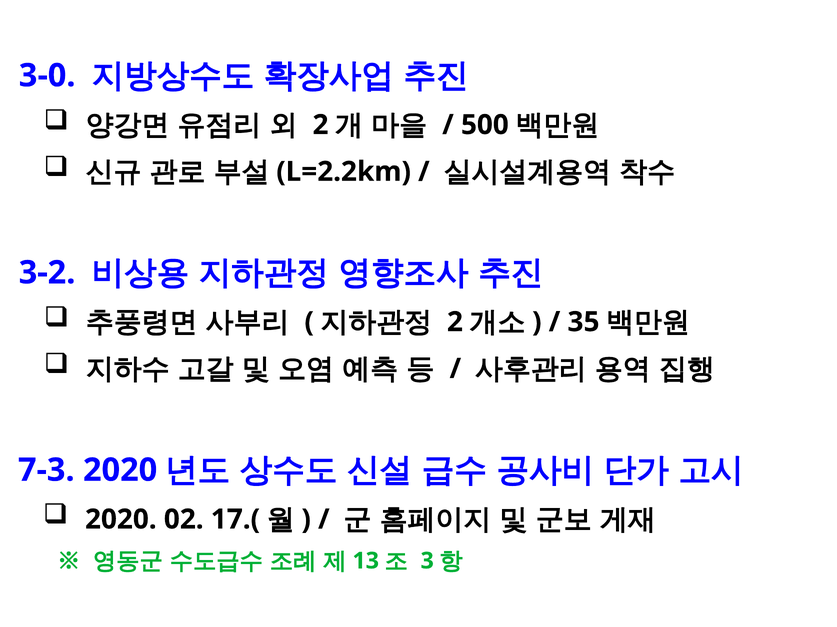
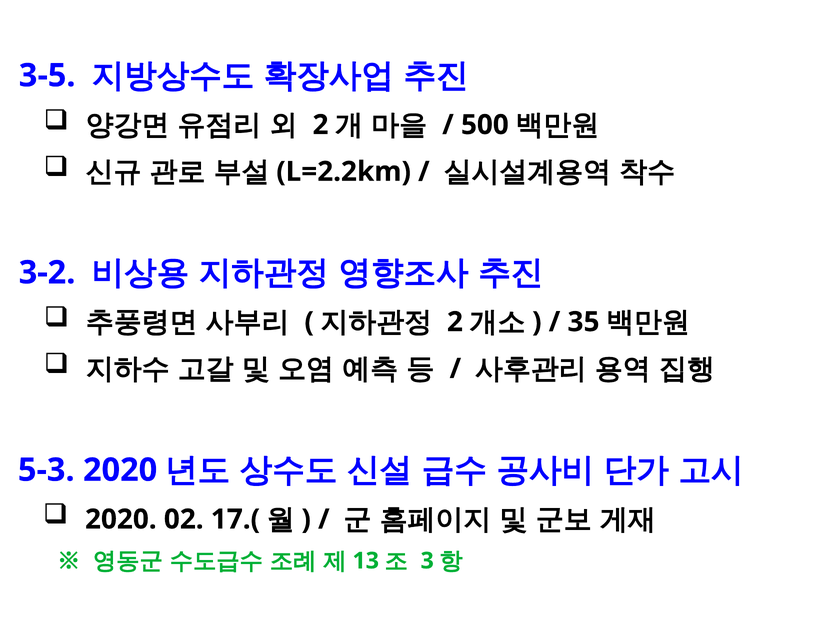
3-0: 3-0 -> 3-5
7-3: 7-3 -> 5-3
